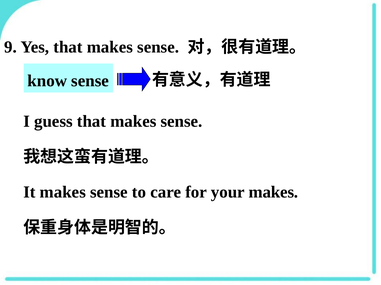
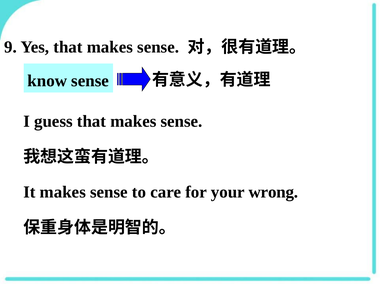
your makes: makes -> wrong
